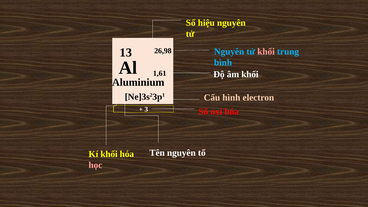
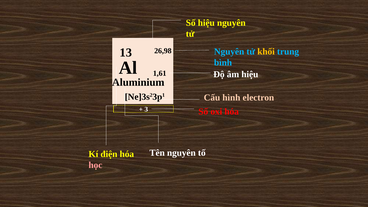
khối at (266, 52) colour: pink -> yellow
âm khối: khối -> hiệu
Kí khối: khối -> điện
